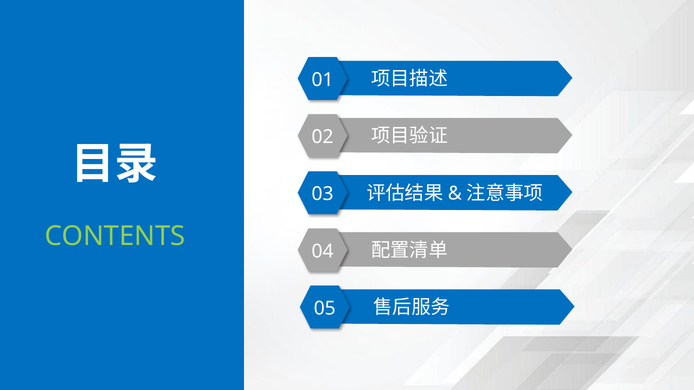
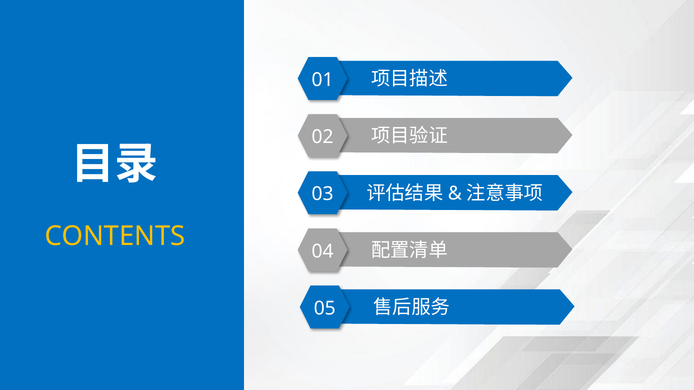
CONTENTS colour: light green -> yellow
